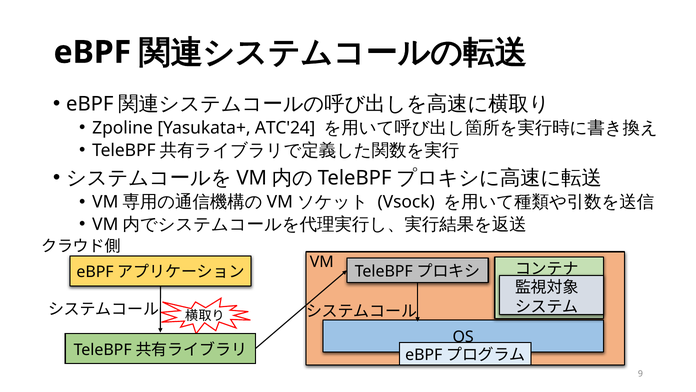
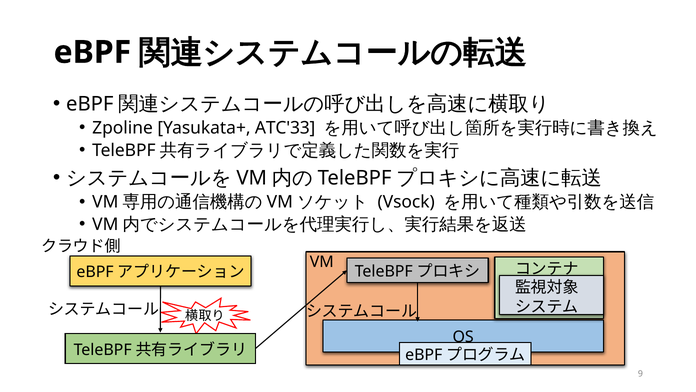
ATC'24: ATC'24 -> ATC'33
